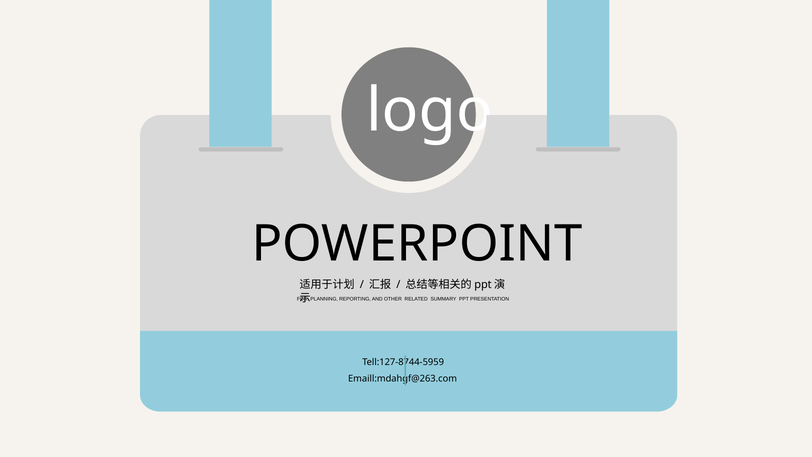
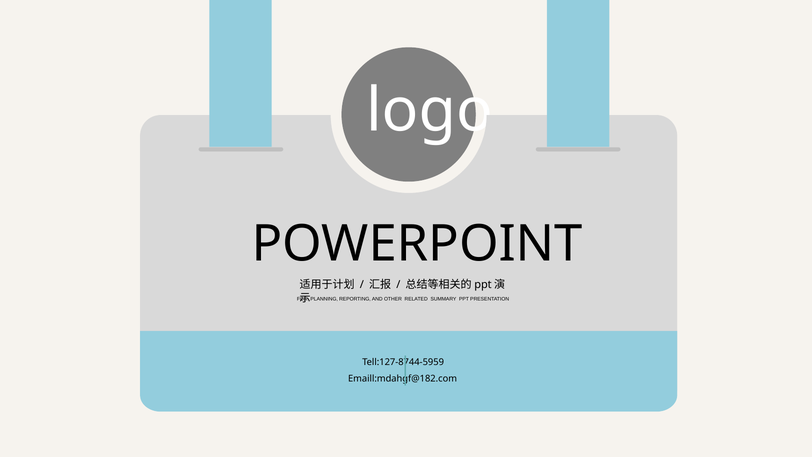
Emaill:mdahgf@263.com: Emaill:mdahgf@263.com -> Emaill:mdahgf@182.com
